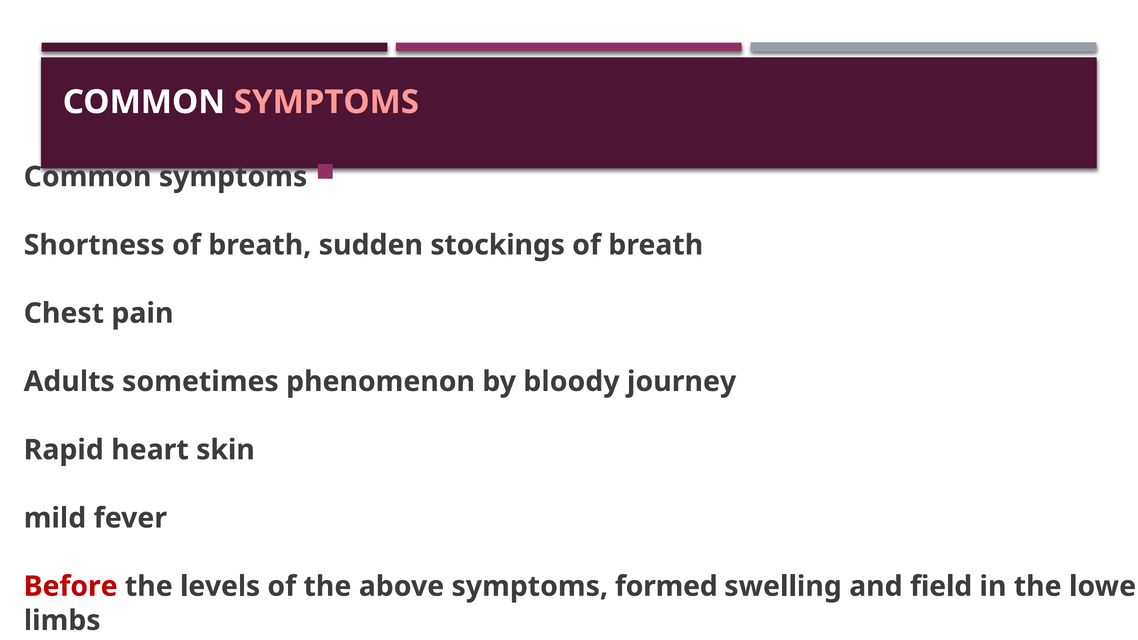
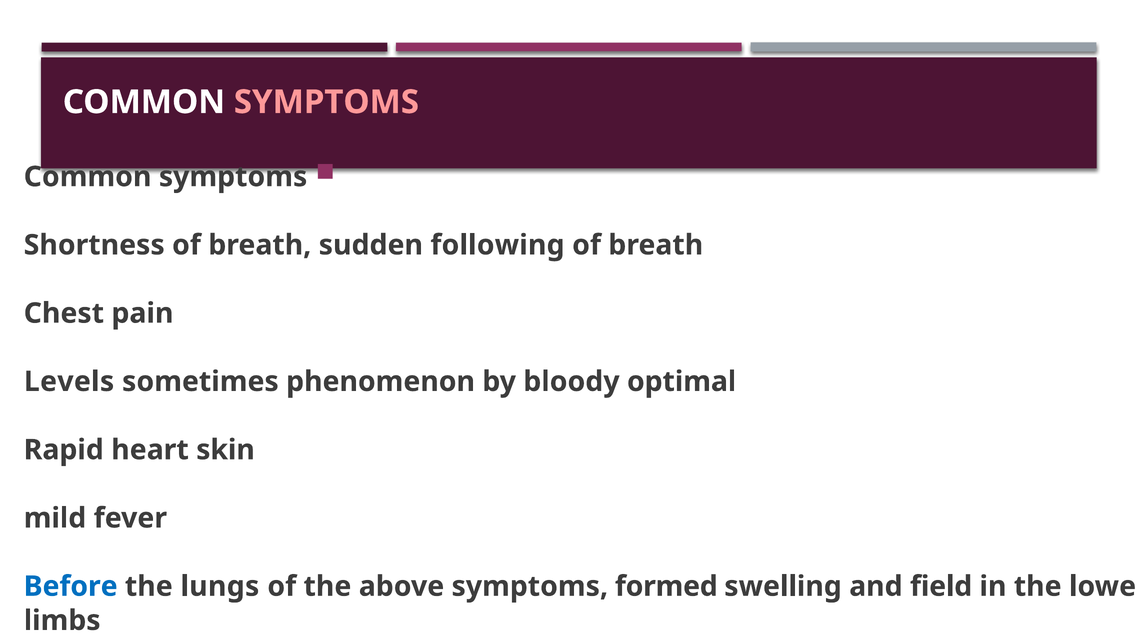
stockings: stockings -> following
Adults: Adults -> Levels
journey: journey -> optimal
Before colour: red -> blue
levels: levels -> lungs
